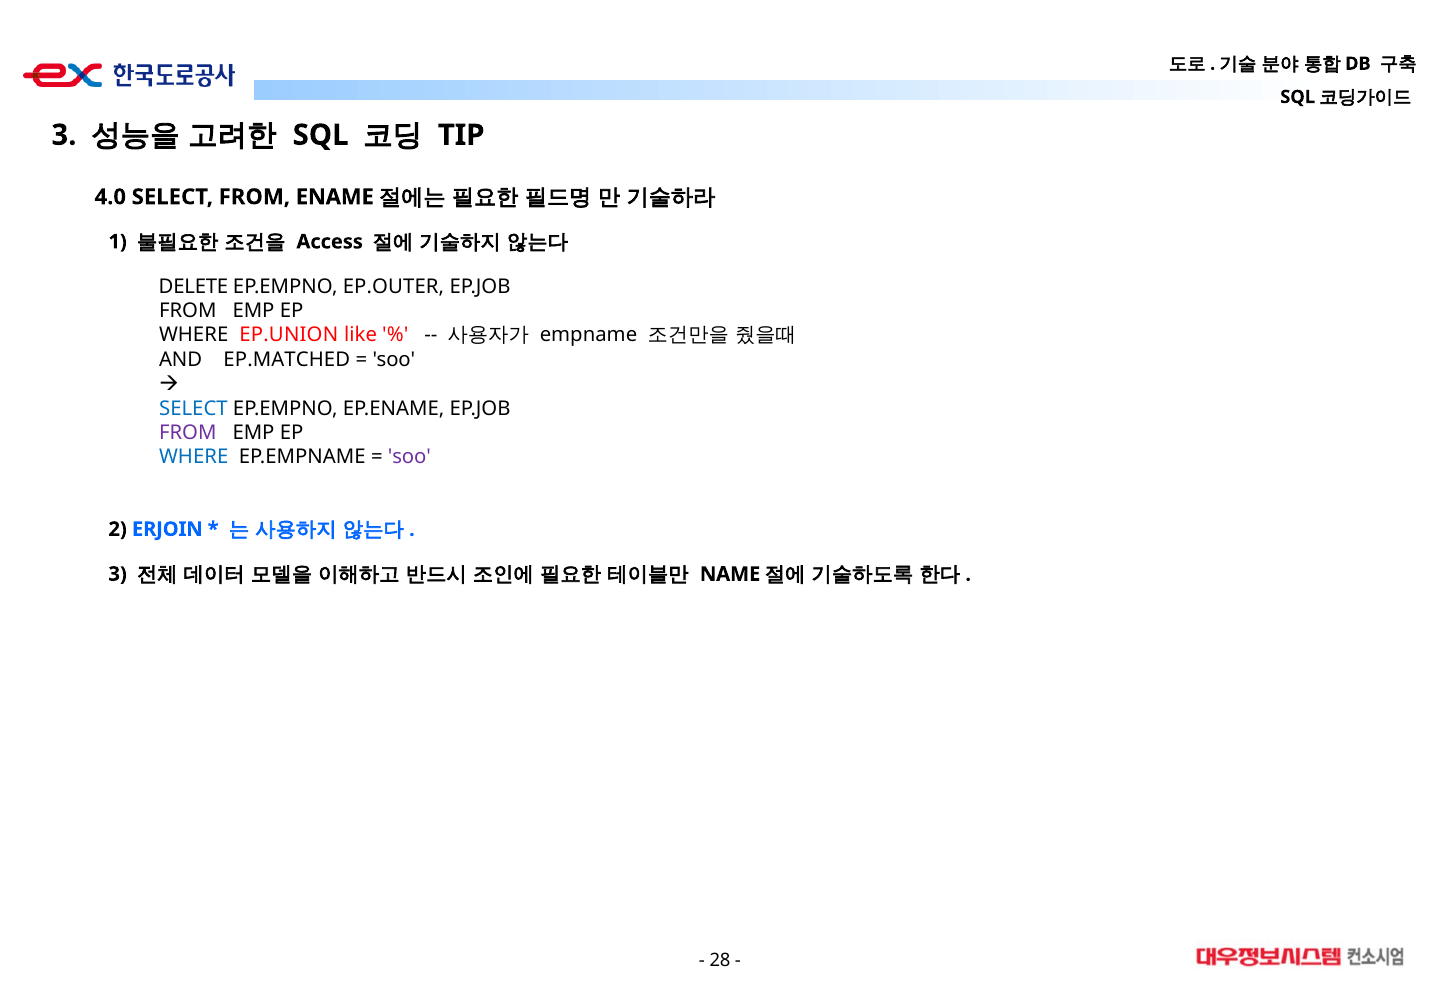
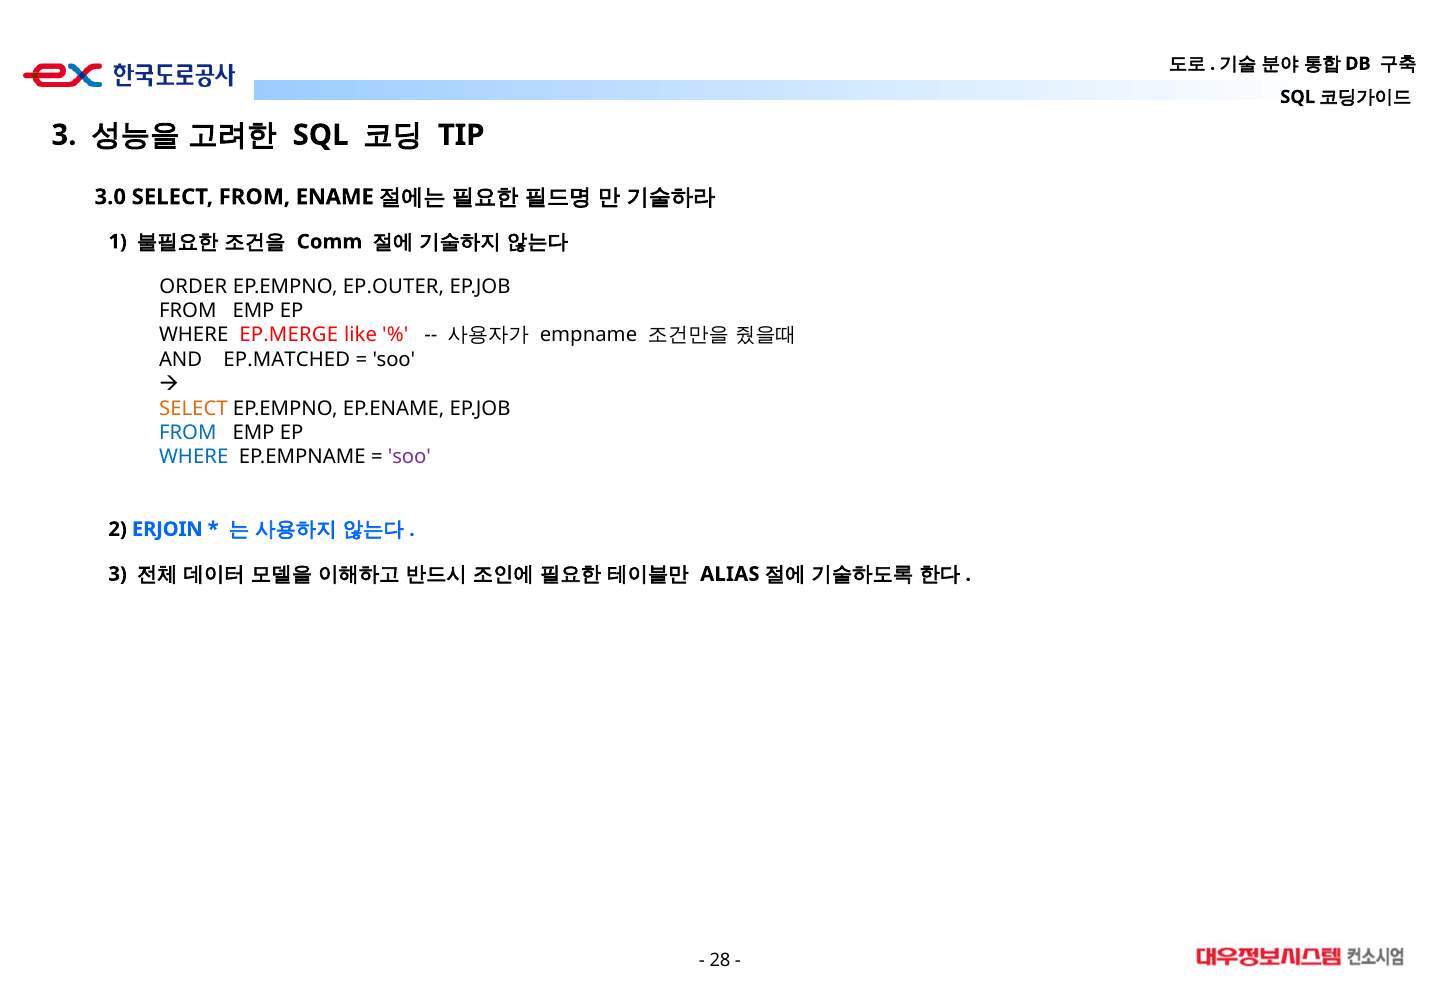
4.0: 4.0 -> 3.0
Access: Access -> Comm
DELETE: DELETE -> ORDER
EP.UNION: EP.UNION -> EP.MERGE
SELECT at (193, 408) colour: blue -> orange
FROM at (188, 433) colour: purple -> blue
NAME: NAME -> ALIAS
